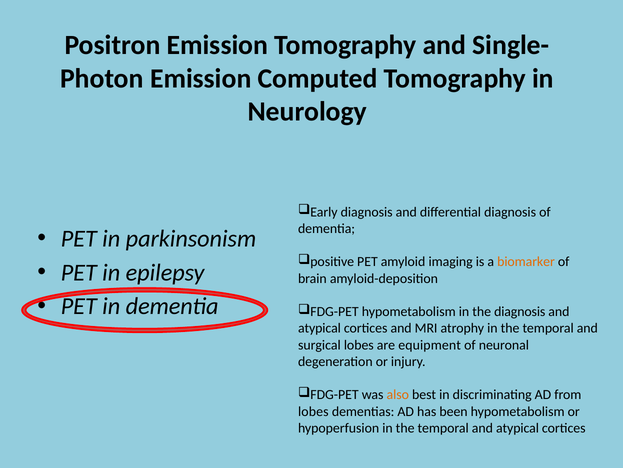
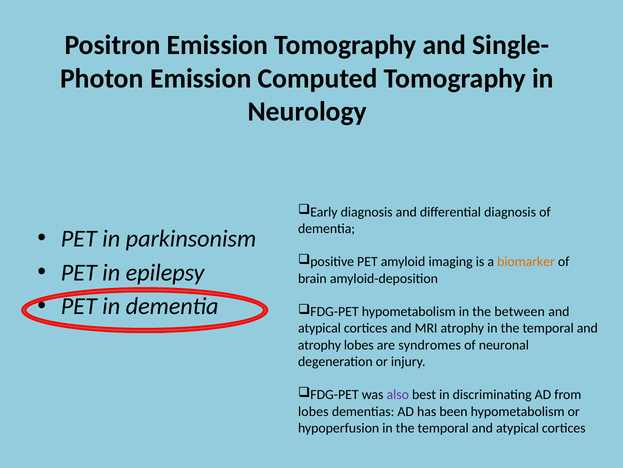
the diagnosis: diagnosis -> between
surgical at (319, 344): surgical -> atrophy
equipment: equipment -> syndromes
also colour: orange -> purple
